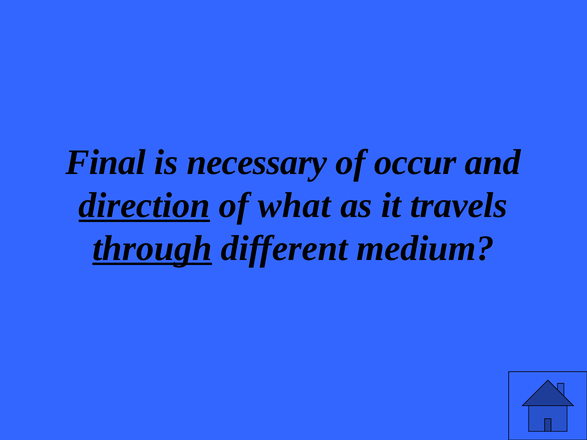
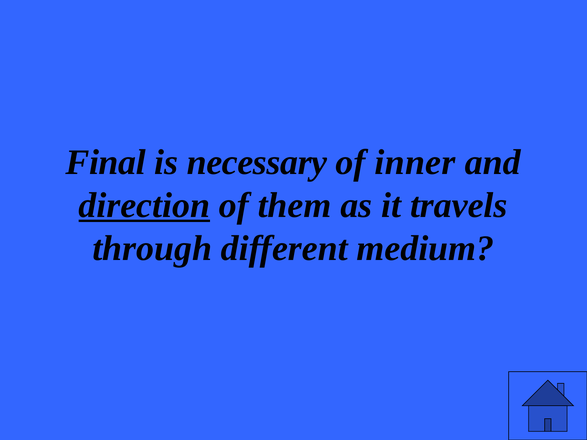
occur: occur -> inner
what: what -> them
through underline: present -> none
